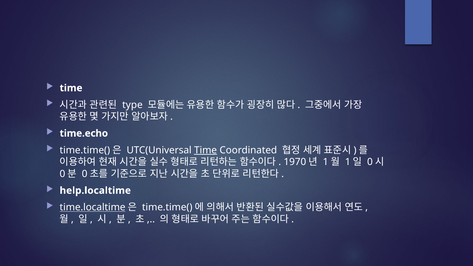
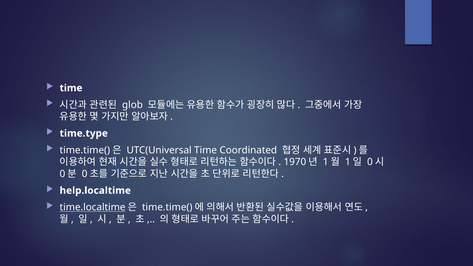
type: type -> glob
time.echo: time.echo -> time.type
Time at (206, 150) underline: present -> none
